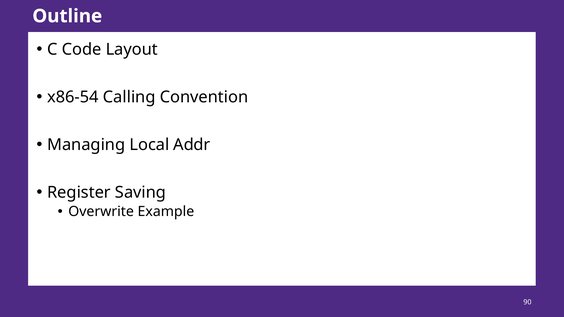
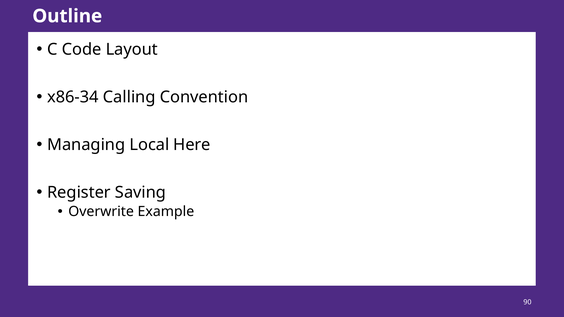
x86-54: x86-54 -> x86-34
Addr: Addr -> Here
